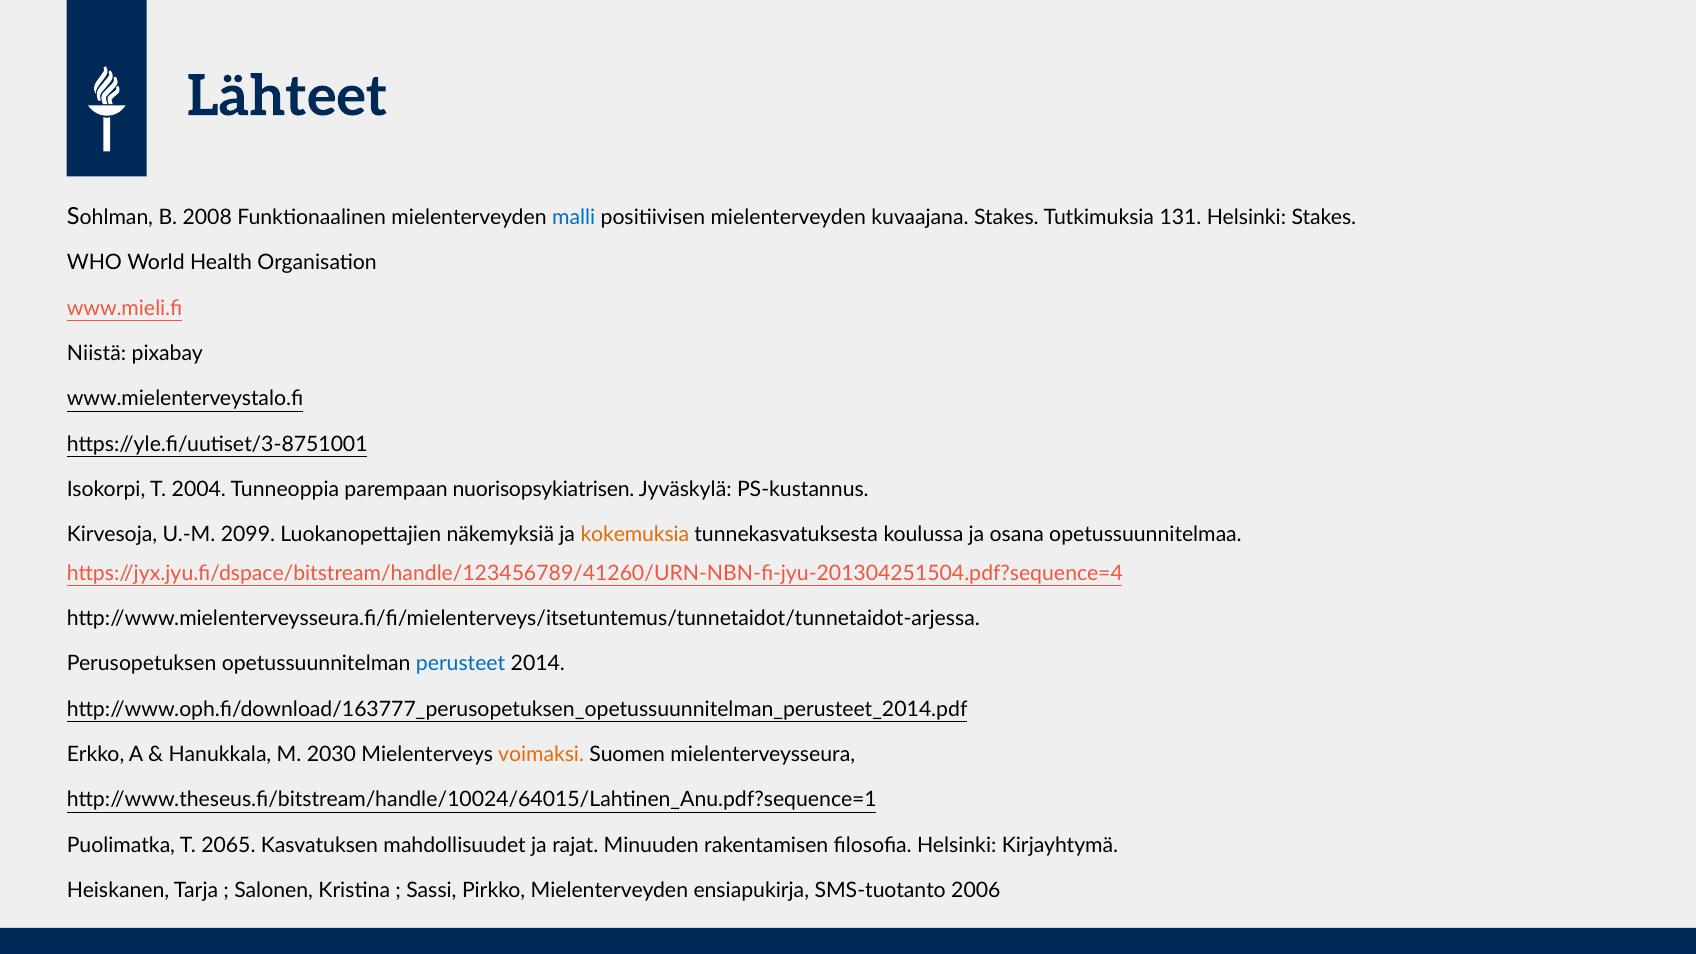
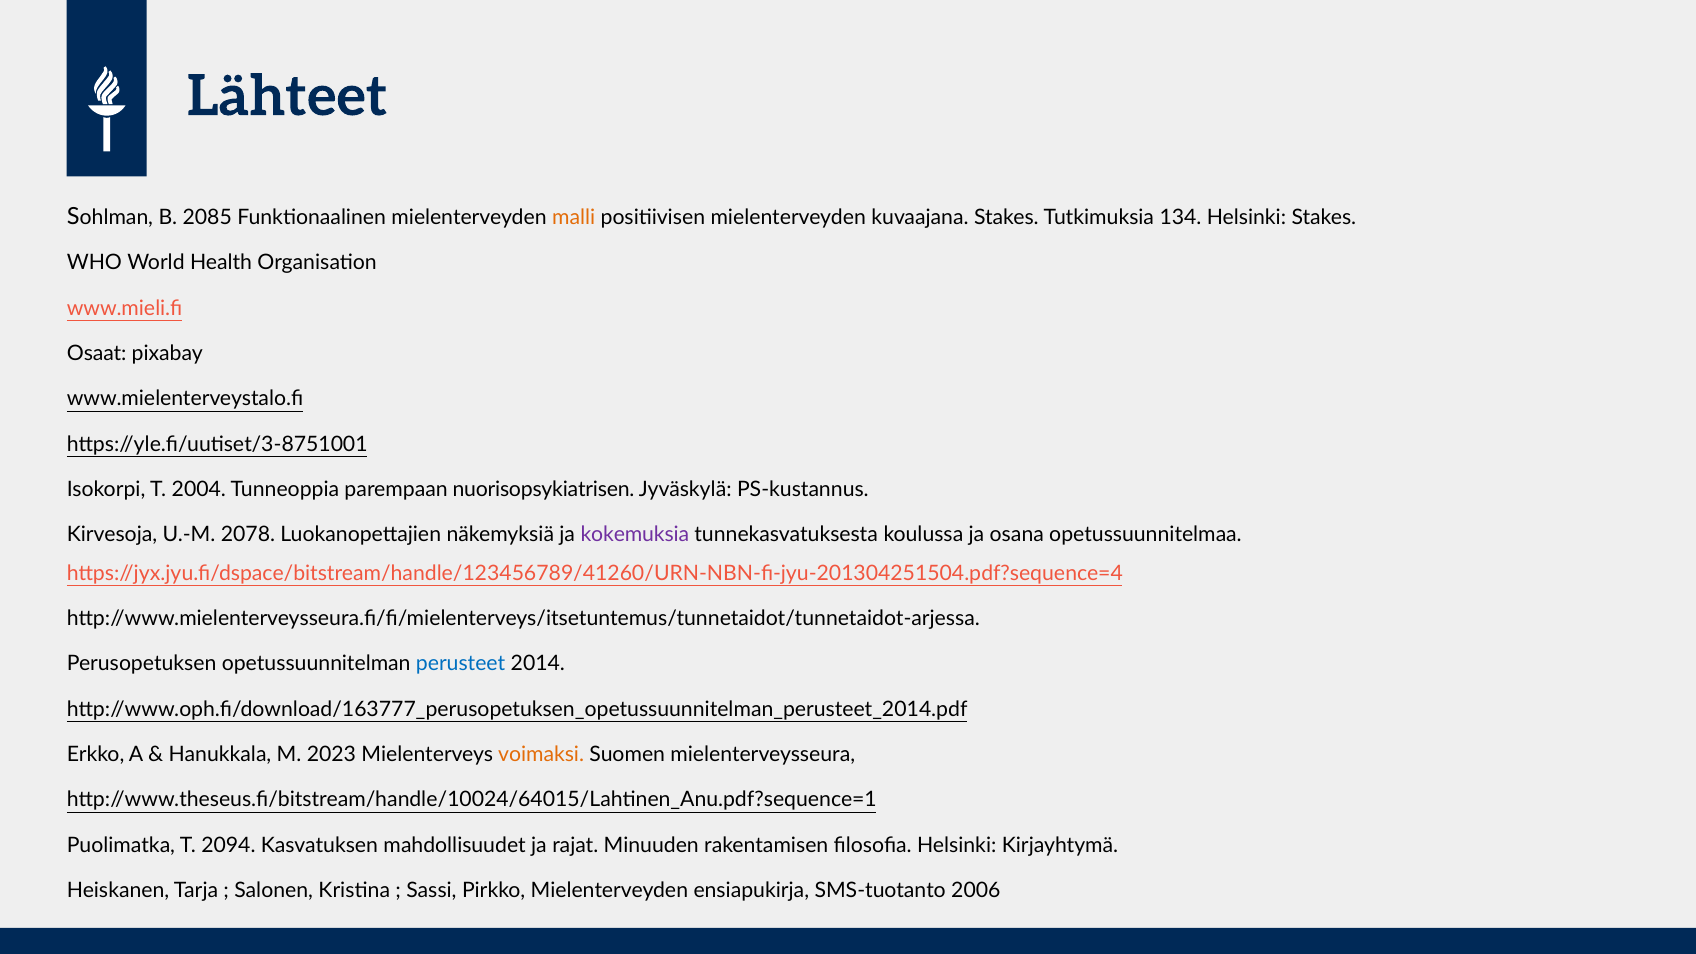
2008: 2008 -> 2085
malli colour: blue -> orange
131: 131 -> 134
Niistä: Niistä -> Osaat
2099: 2099 -> 2078
kokemuksia colour: orange -> purple
2030: 2030 -> 2023
2065: 2065 -> 2094
